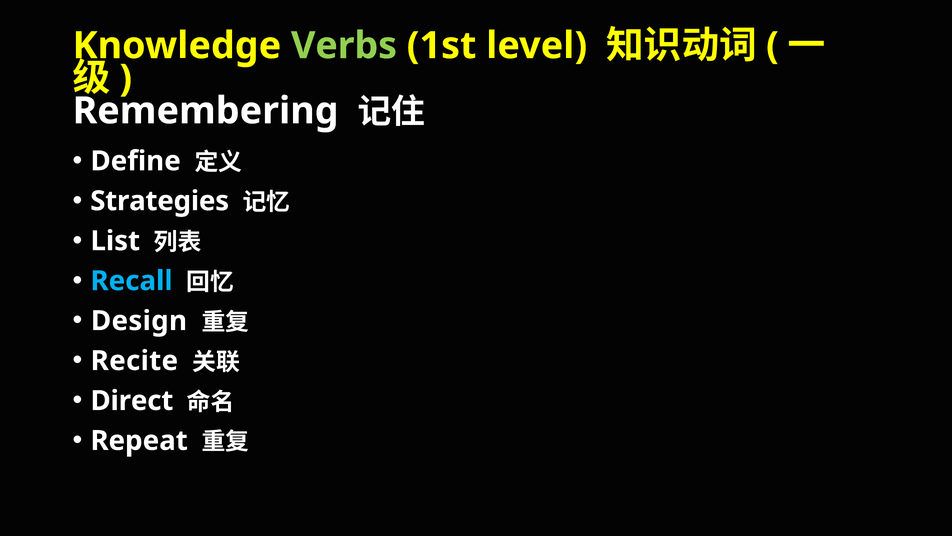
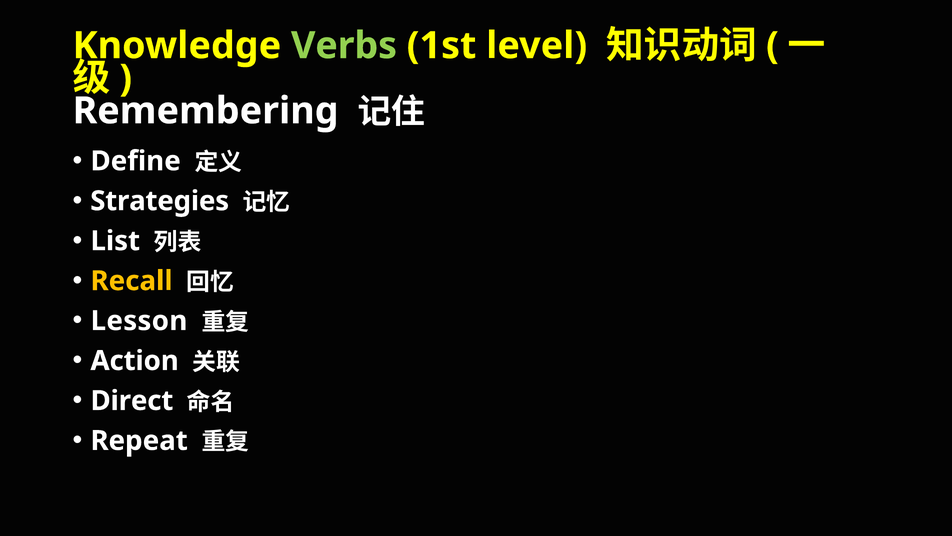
Recall colour: light blue -> yellow
Design: Design -> Lesson
Recite: Recite -> Action
